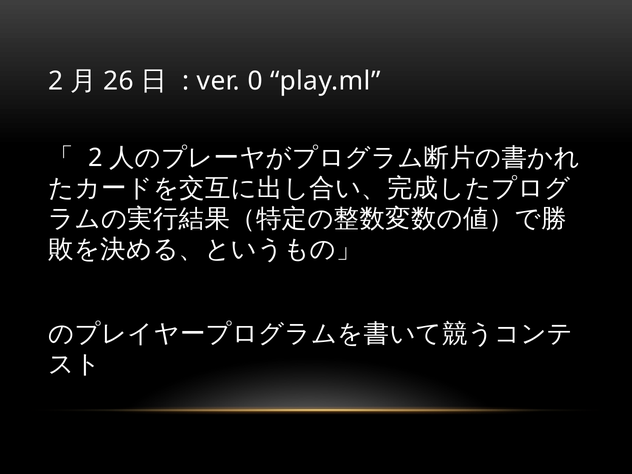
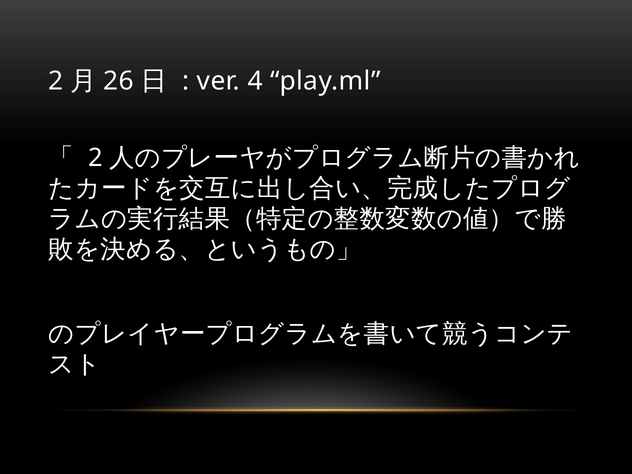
0: 0 -> 4
